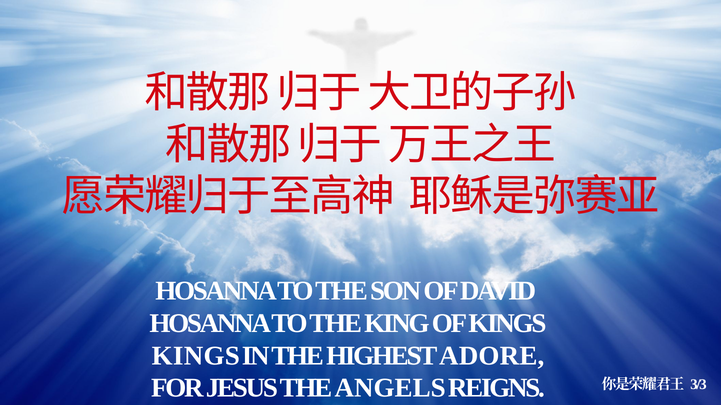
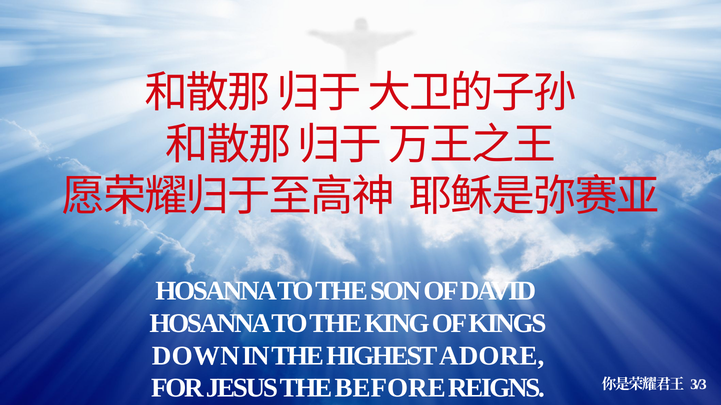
KINGS at (196, 356): KINGS -> DOWN
ANGELS: ANGELS -> BEFORE
